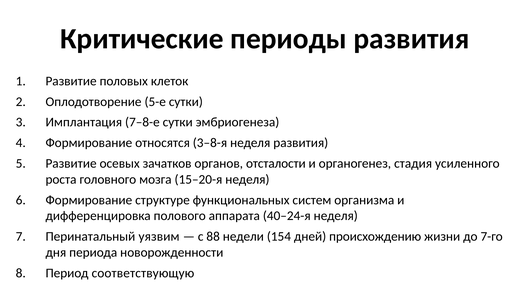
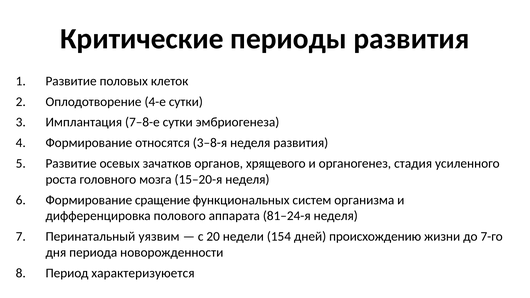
5-е: 5-е -> 4-е
отсталости: отсталости -> хрящевого
структуре: структуре -> сращение
40–24-я: 40–24-я -> 81–24-я
88: 88 -> 20
соответствующую: соответствующую -> характеризуюется
